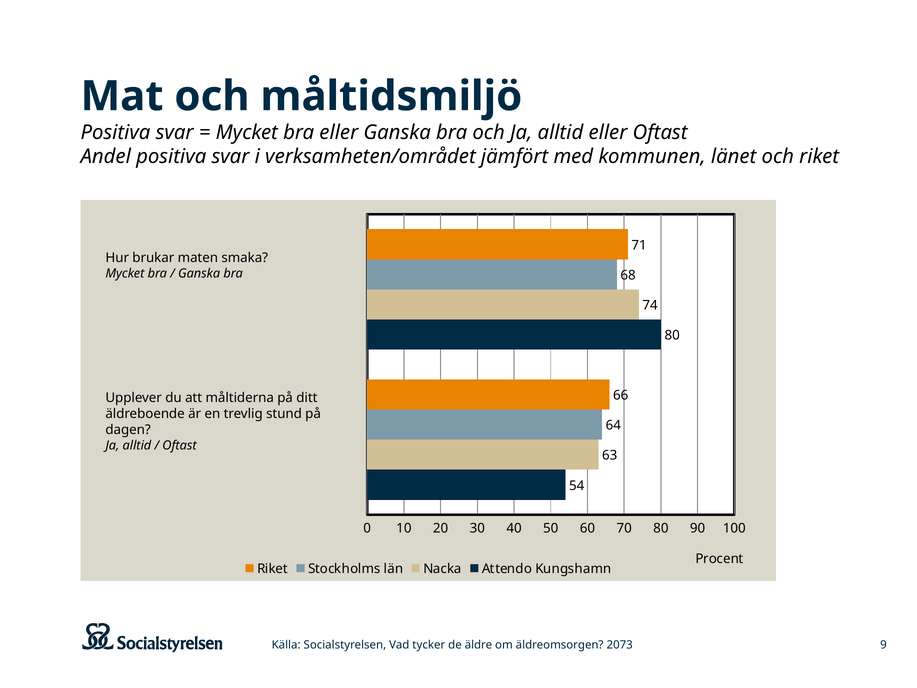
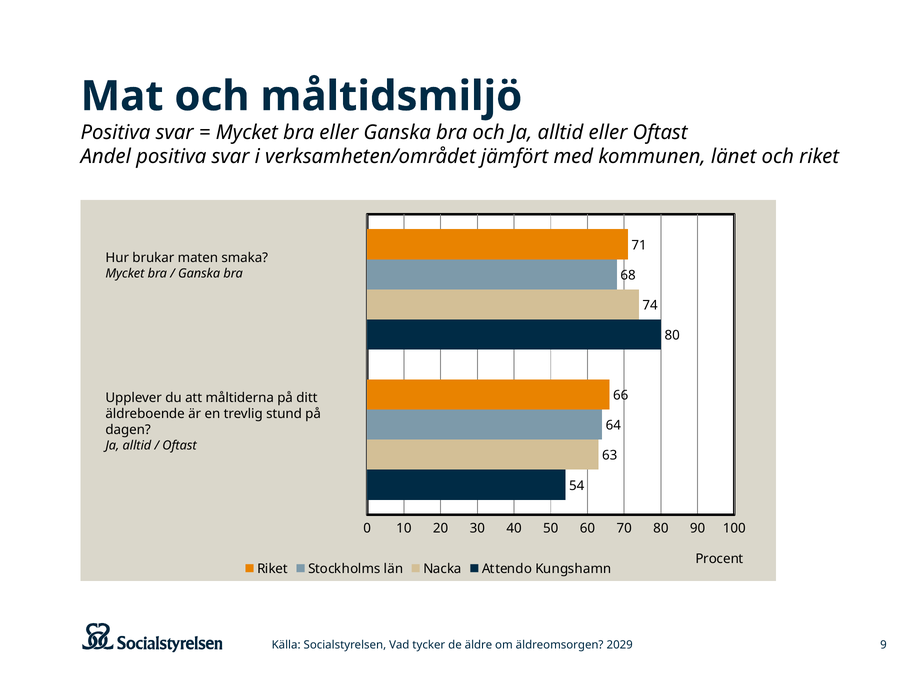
2073: 2073 -> 2029
